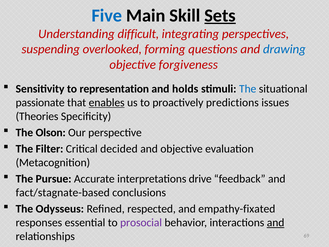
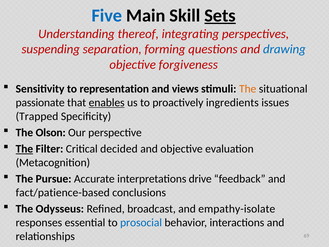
difficult: difficult -> thereof
overlooked: overlooked -> separation
holds: holds -> views
The at (248, 89) colour: blue -> orange
predictions: predictions -> ingredients
Theories: Theories -> Trapped
The at (24, 149) underline: none -> present
fact/stagnate-based: fact/stagnate-based -> fact/patience-based
respected: respected -> broadcast
empathy-fixated: empathy-fixated -> empathy-isolate
prosocial colour: purple -> blue
and at (276, 222) underline: present -> none
